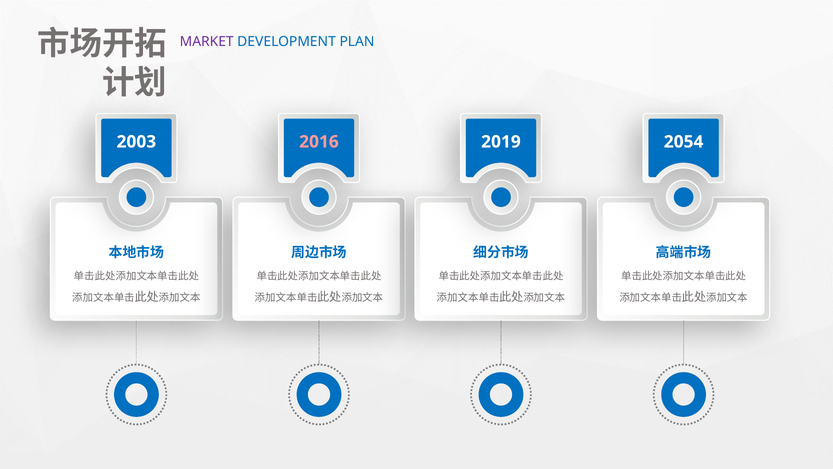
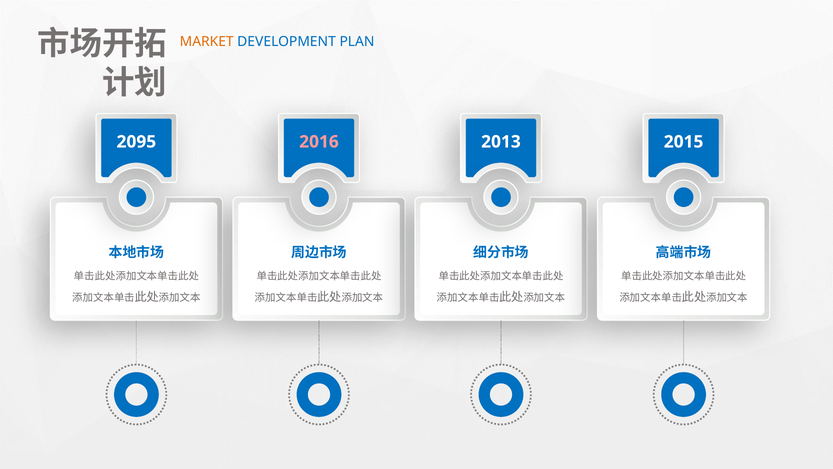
MARKET colour: purple -> orange
2003: 2003 -> 2095
2019: 2019 -> 2013
2054: 2054 -> 2015
